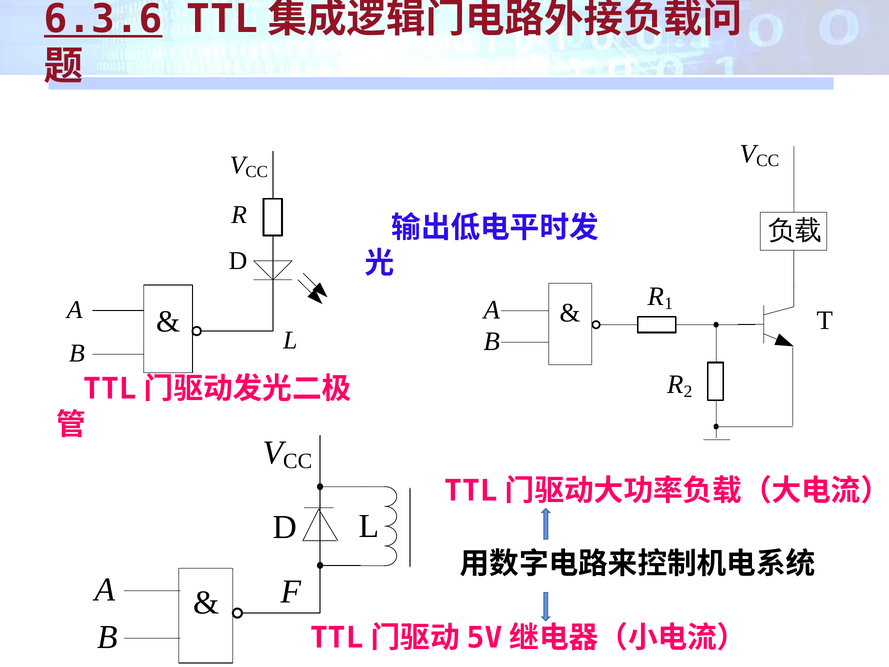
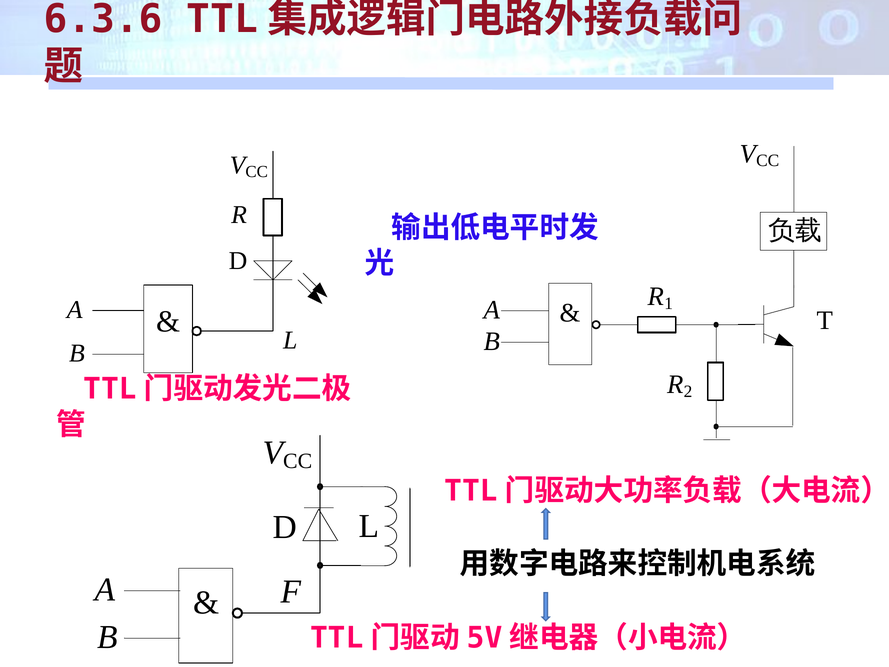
6.3.6 underline: present -> none
